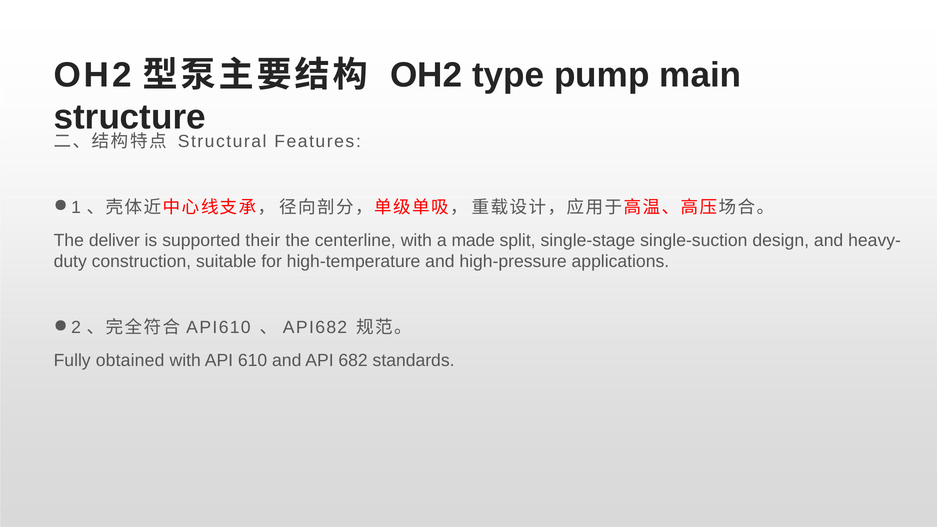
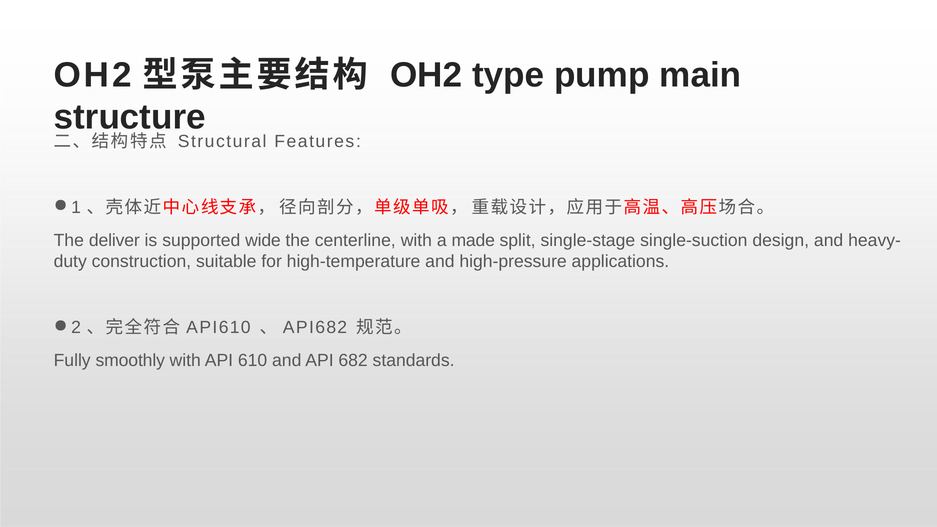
their: their -> wide
obtained: obtained -> smoothly
